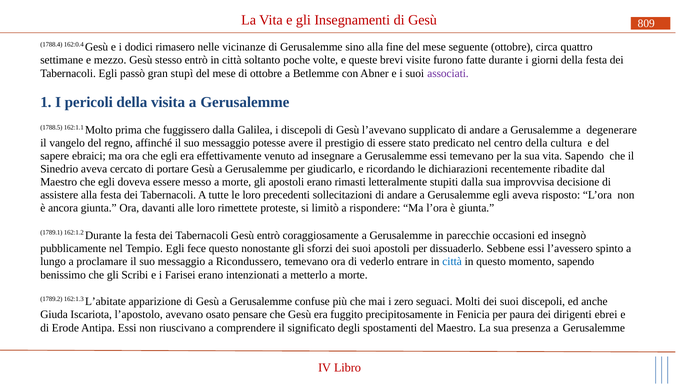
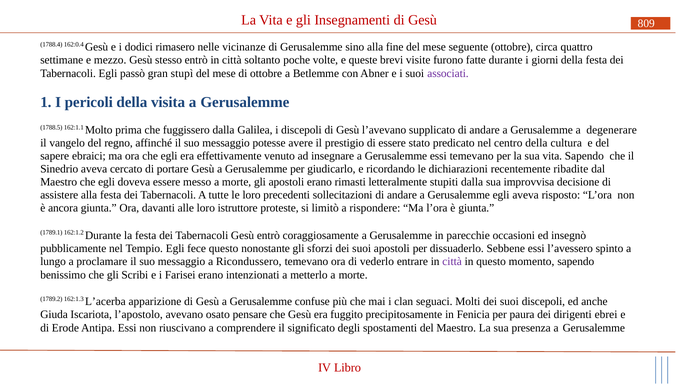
rimettete: rimettete -> istruttore
città at (452, 261) colour: blue -> purple
L’abitate: L’abitate -> L’acerba
zero: zero -> clan
